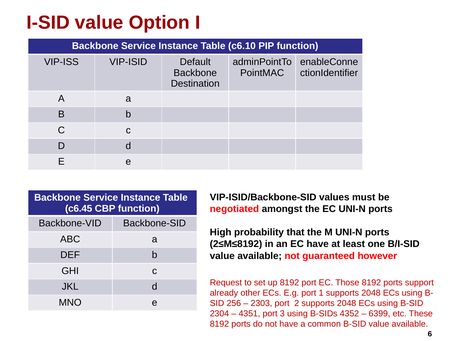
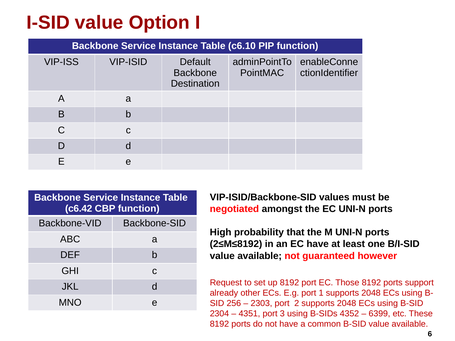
c6.45: c6.45 -> c6.42
